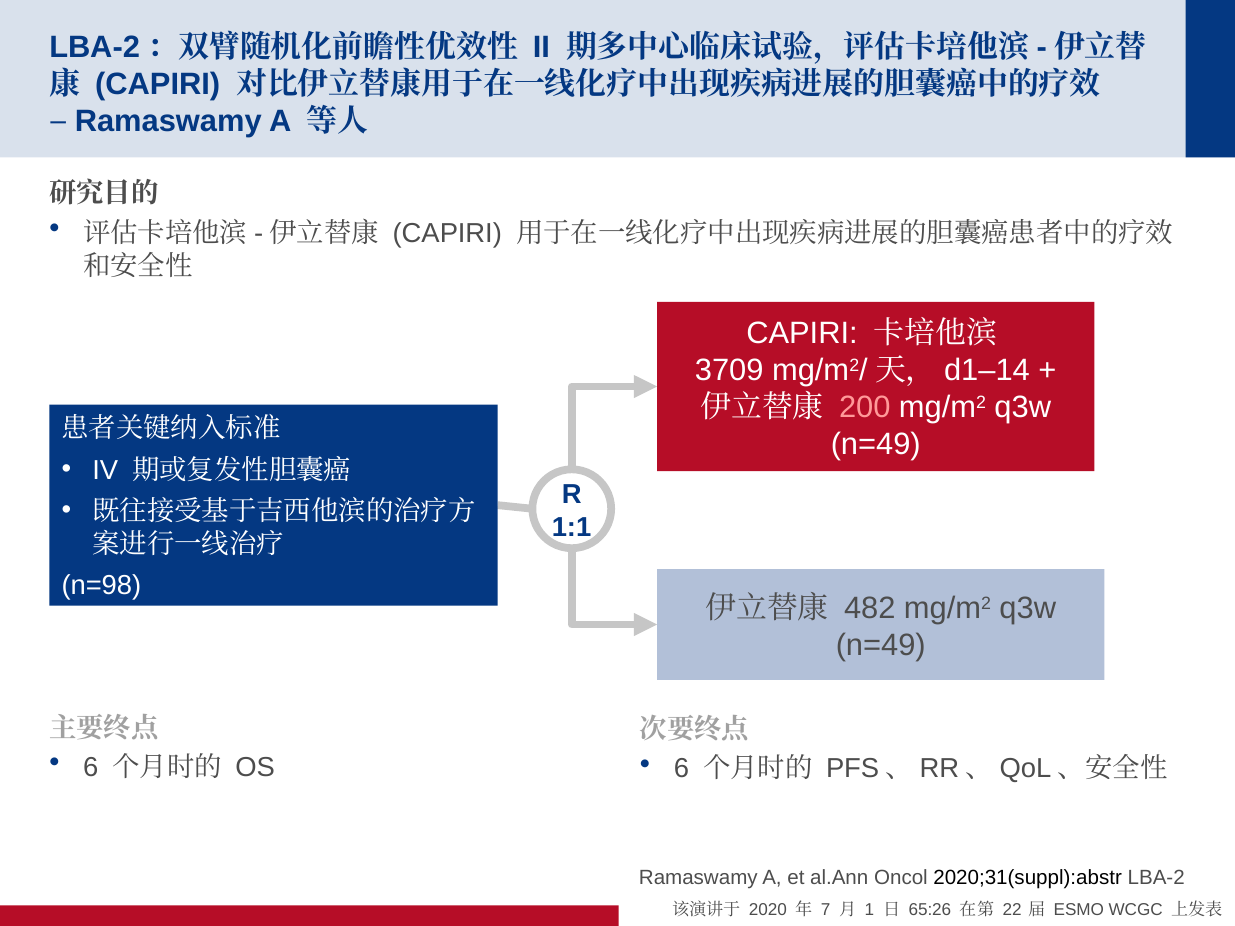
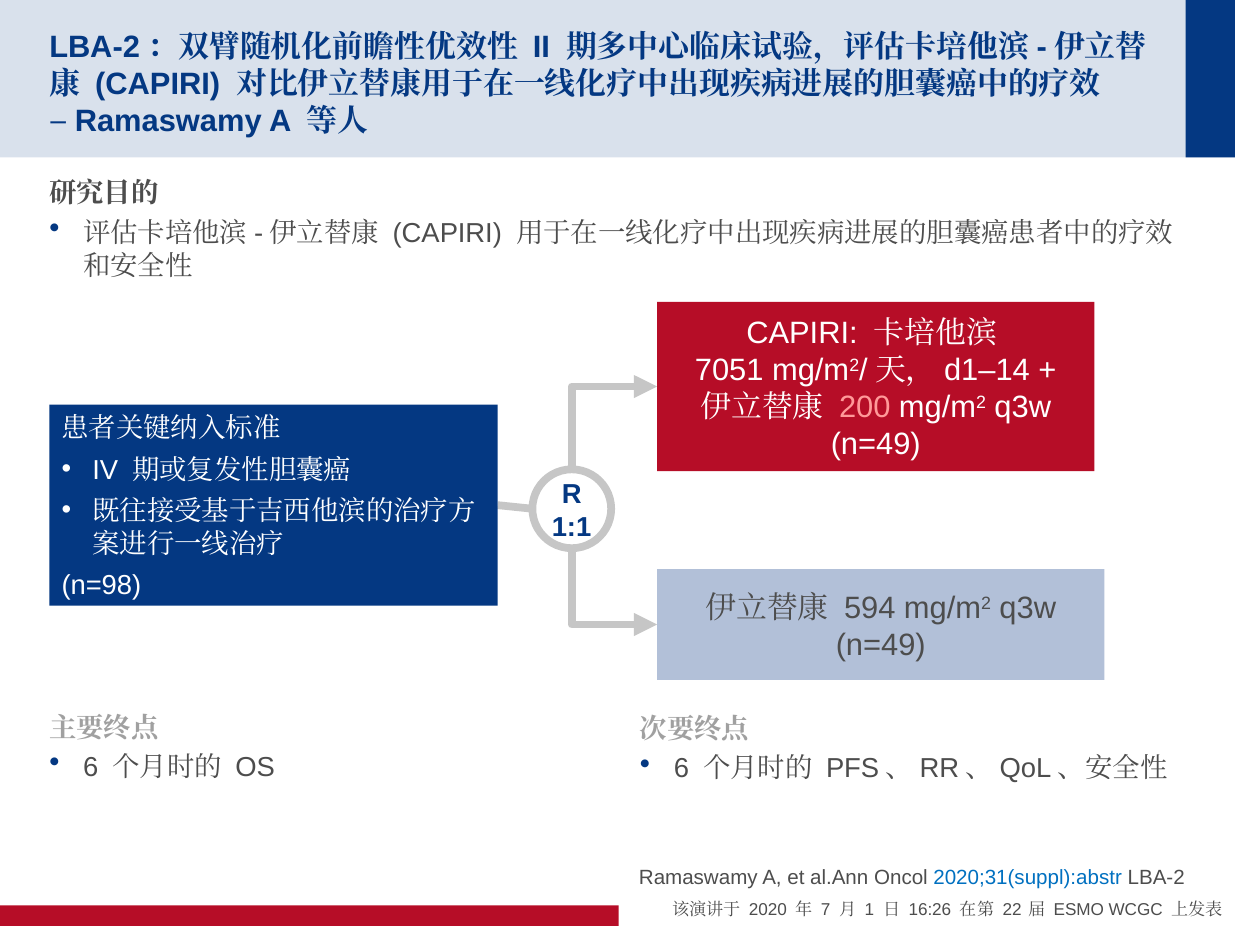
3709: 3709 -> 7051
482: 482 -> 594
2020;31(suppl):abstr colour: black -> blue
65:26: 65:26 -> 16:26
